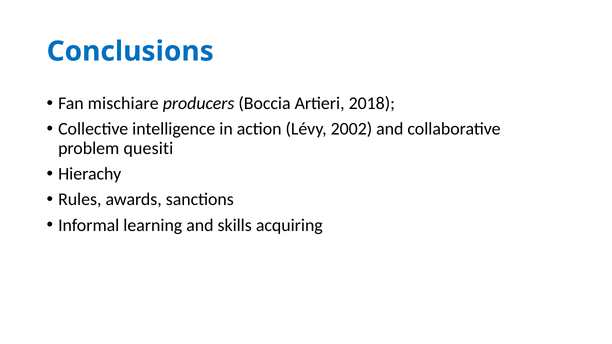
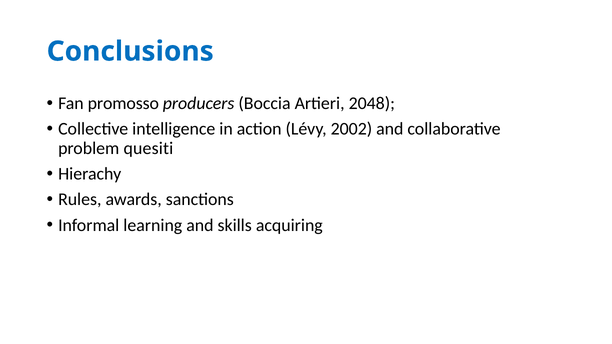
mischiare: mischiare -> promosso
2018: 2018 -> 2048
